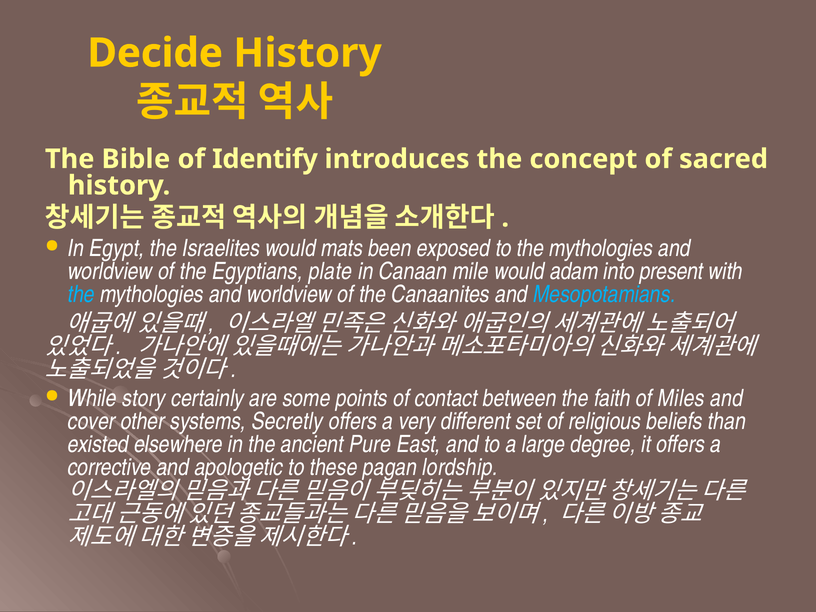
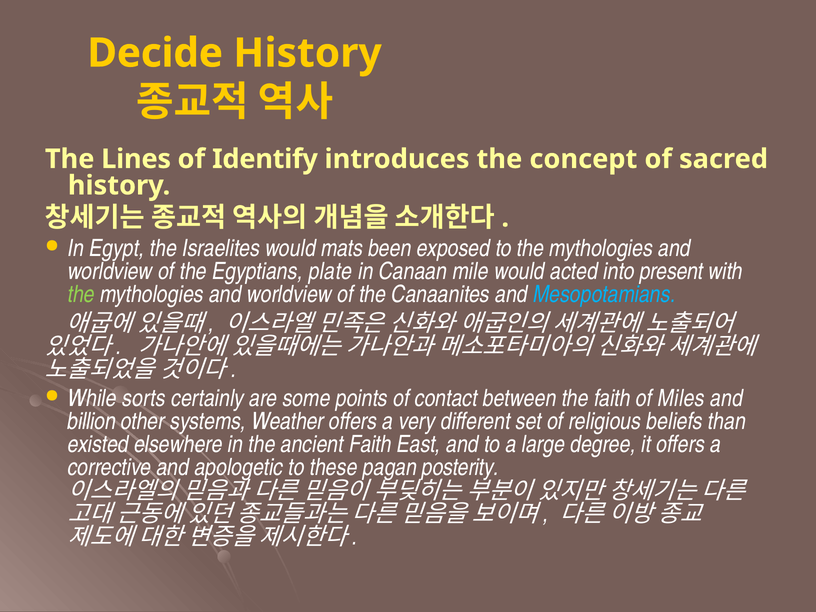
Bible: Bible -> Lines
adam: adam -> acted
the at (81, 294) colour: light blue -> light green
story: story -> sorts
cover: cover -> billion
Secretly: Secretly -> Weather
ancient Pure: Pure -> Faith
lordship: lordship -> posterity
